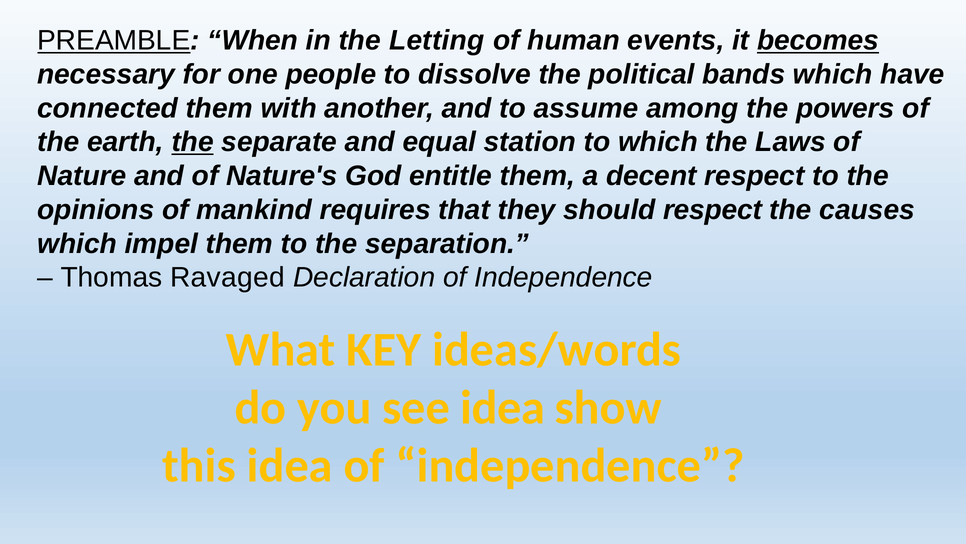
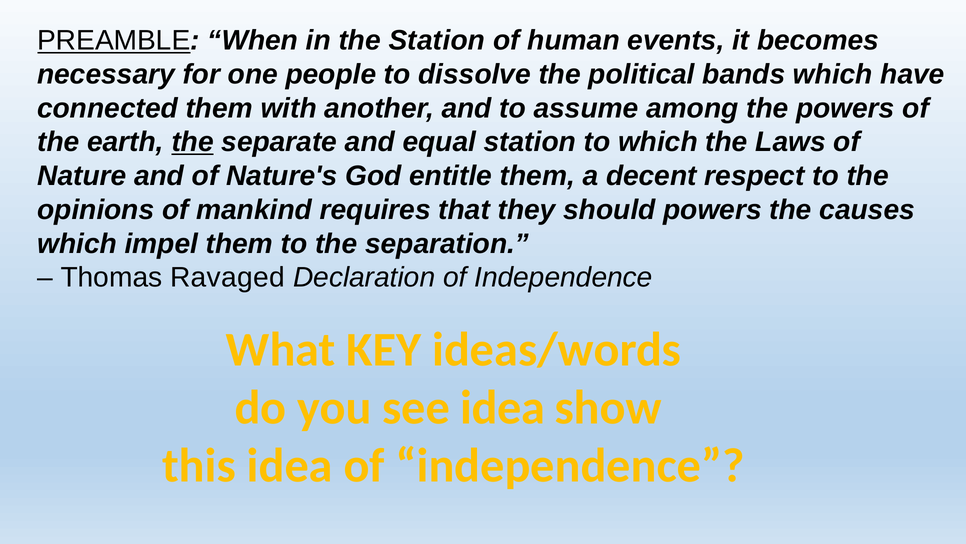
the Letting: Letting -> Station
becomes underline: present -> none
should respect: respect -> powers
